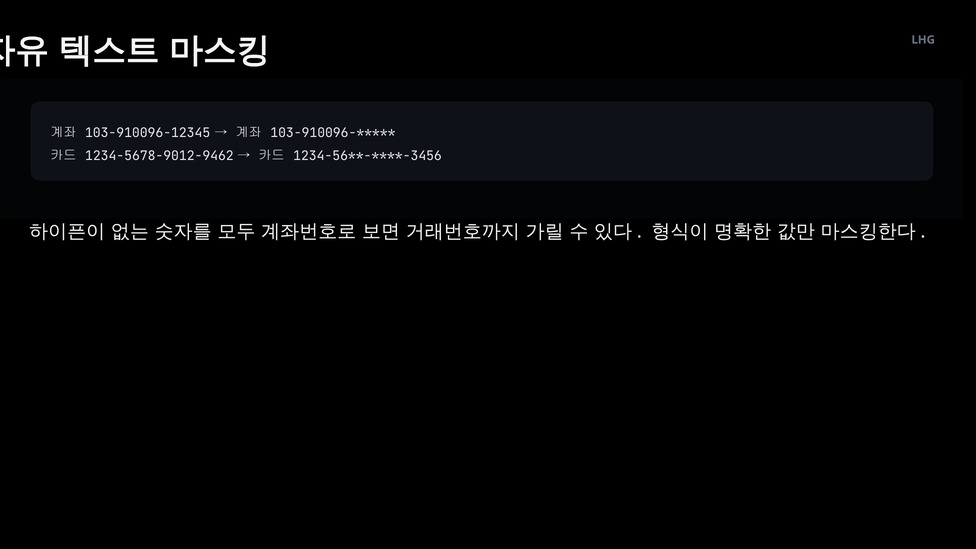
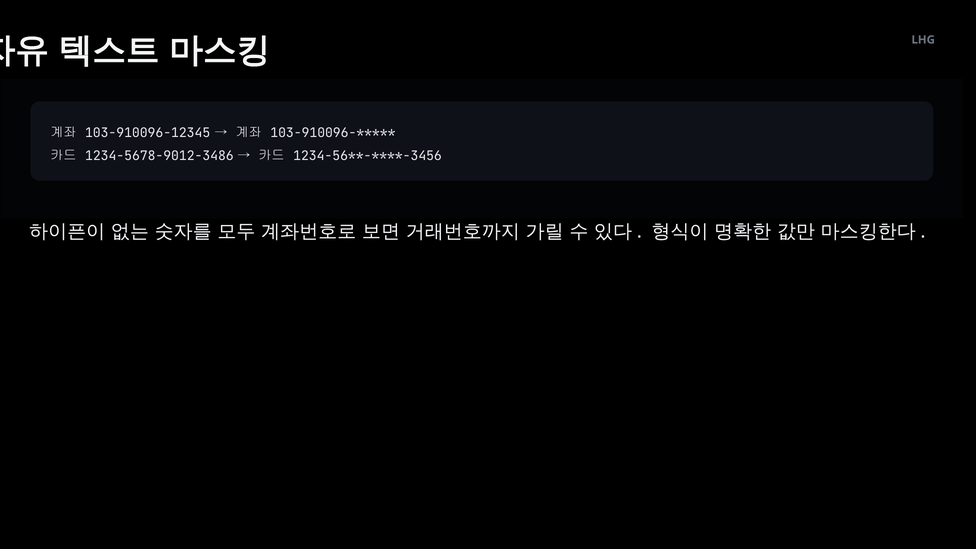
1234-5678-9012-9462: 1234-5678-9012-9462 -> 1234-5678-9012-3486
